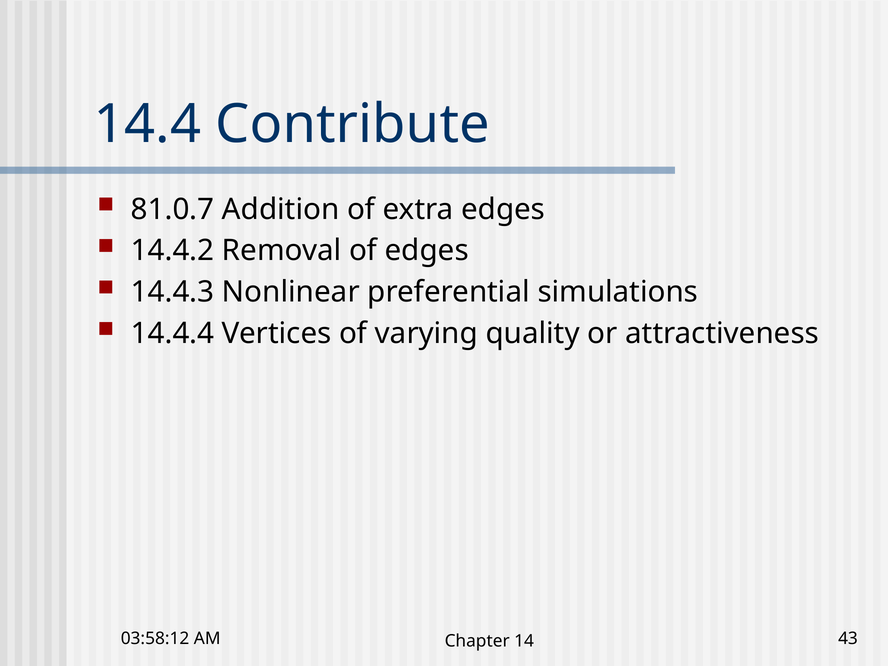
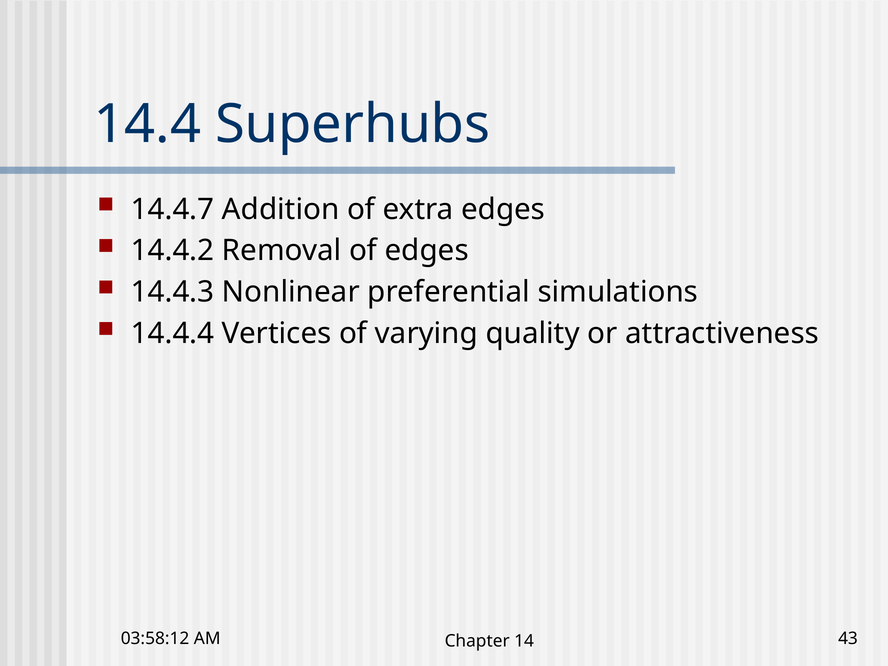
Contribute: Contribute -> Superhubs
81.0.7: 81.0.7 -> 14.4.7
